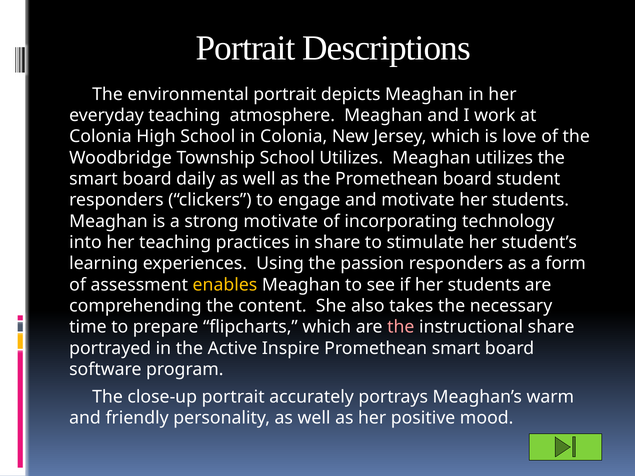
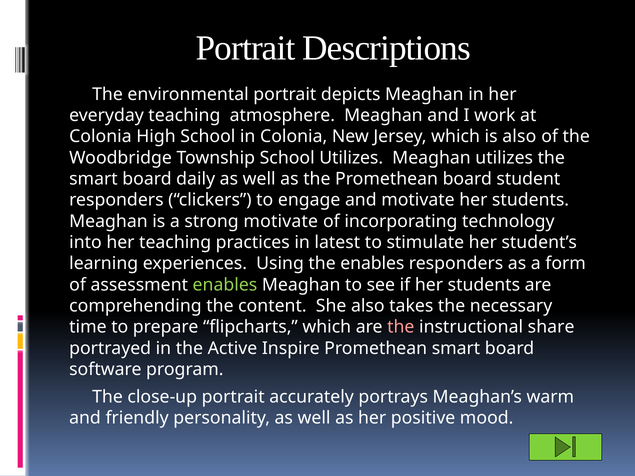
is love: love -> also
in share: share -> latest
the passion: passion -> enables
enables at (225, 285) colour: yellow -> light green
